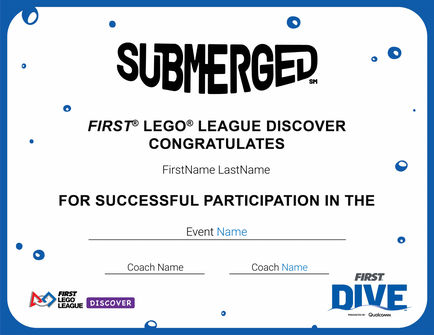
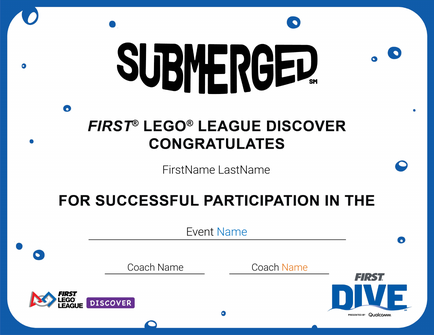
Name at (295, 268) colour: blue -> orange
